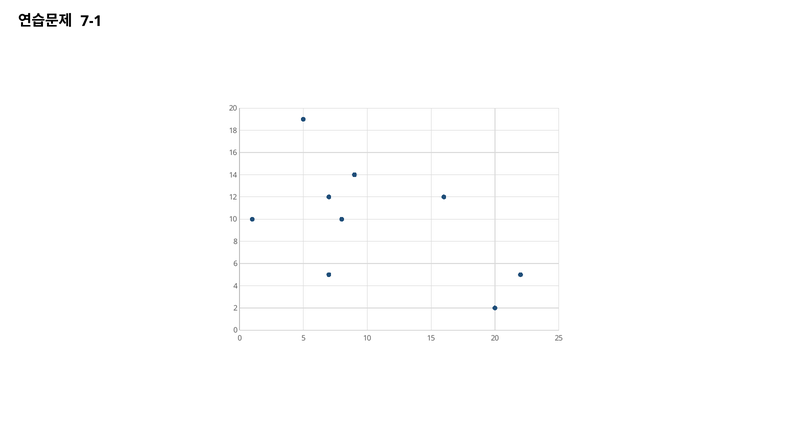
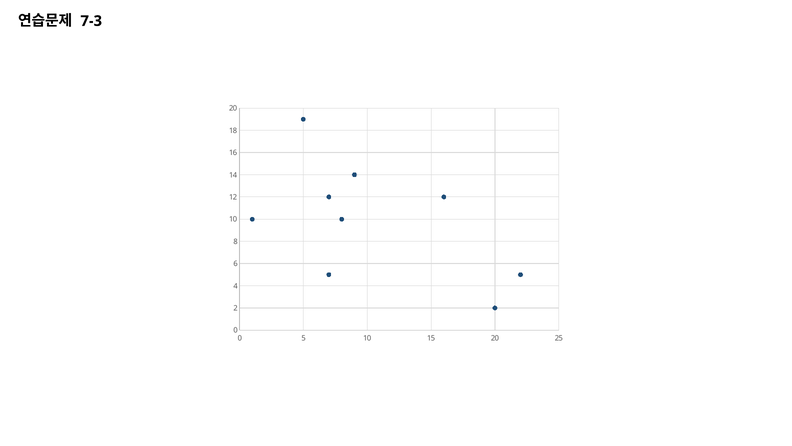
7-1: 7-1 -> 7-3
